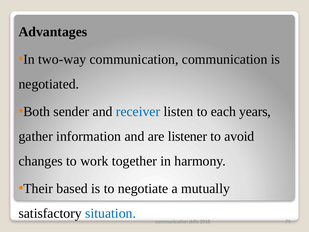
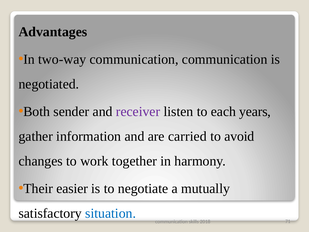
receiver colour: blue -> purple
listener: listener -> carried
based: based -> easier
